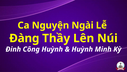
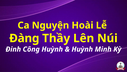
Ngài: Ngài -> Hoài
